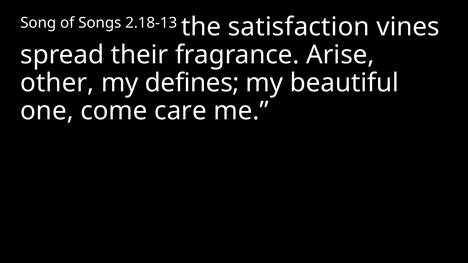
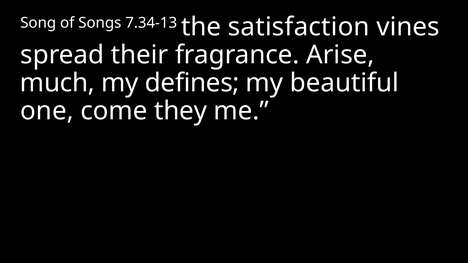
2.18-13: 2.18-13 -> 7.34-13
other: other -> much
care: care -> they
